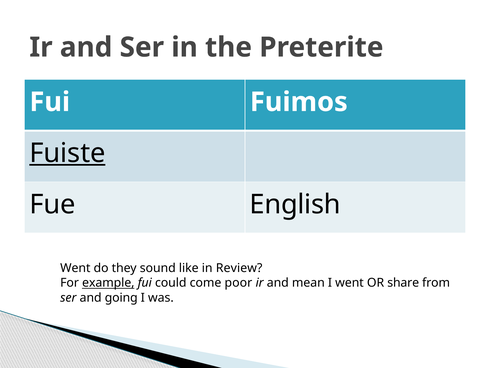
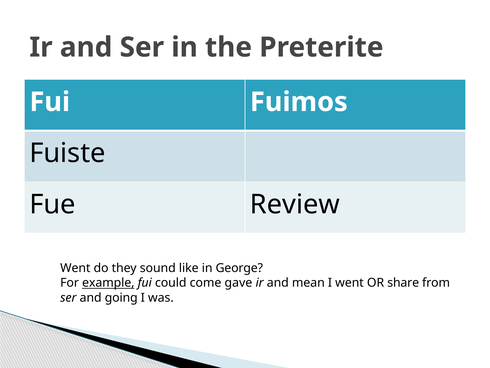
Fuiste underline: present -> none
English: English -> Review
Review: Review -> George
poor: poor -> gave
